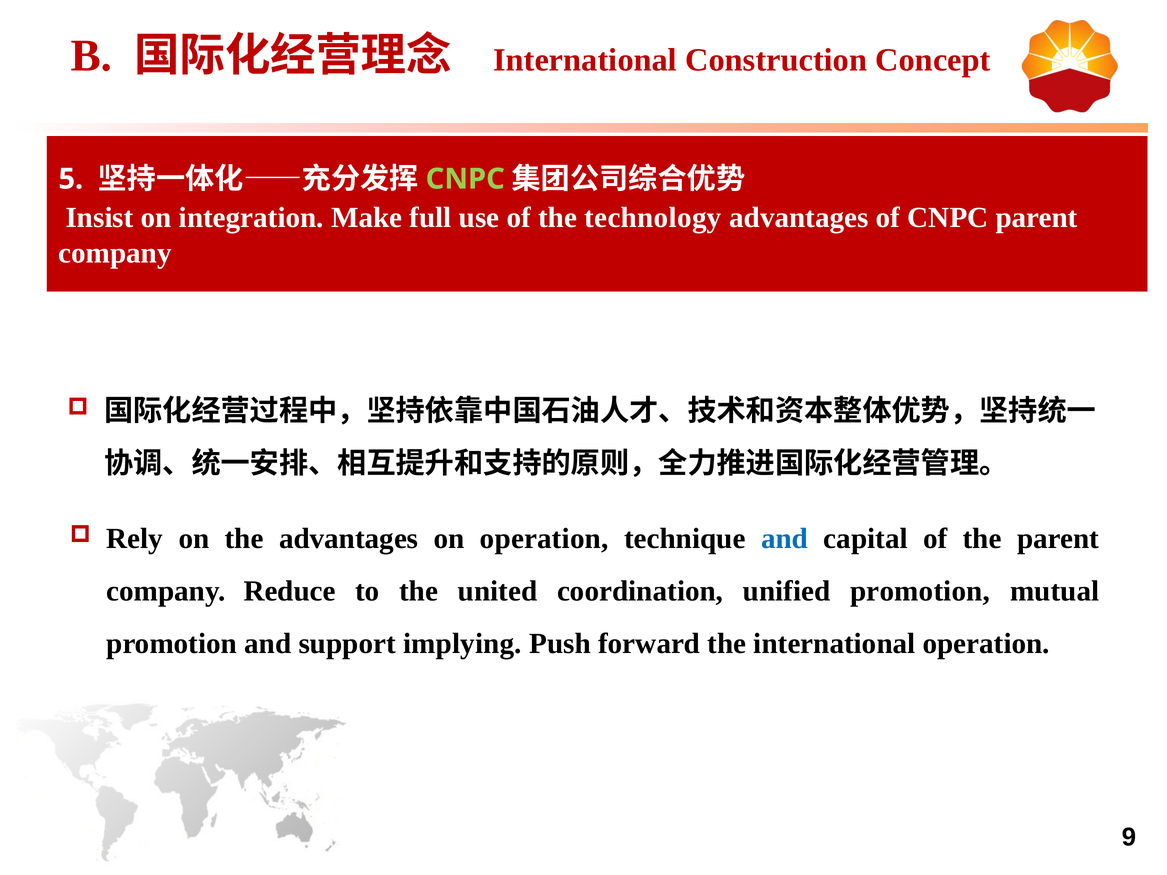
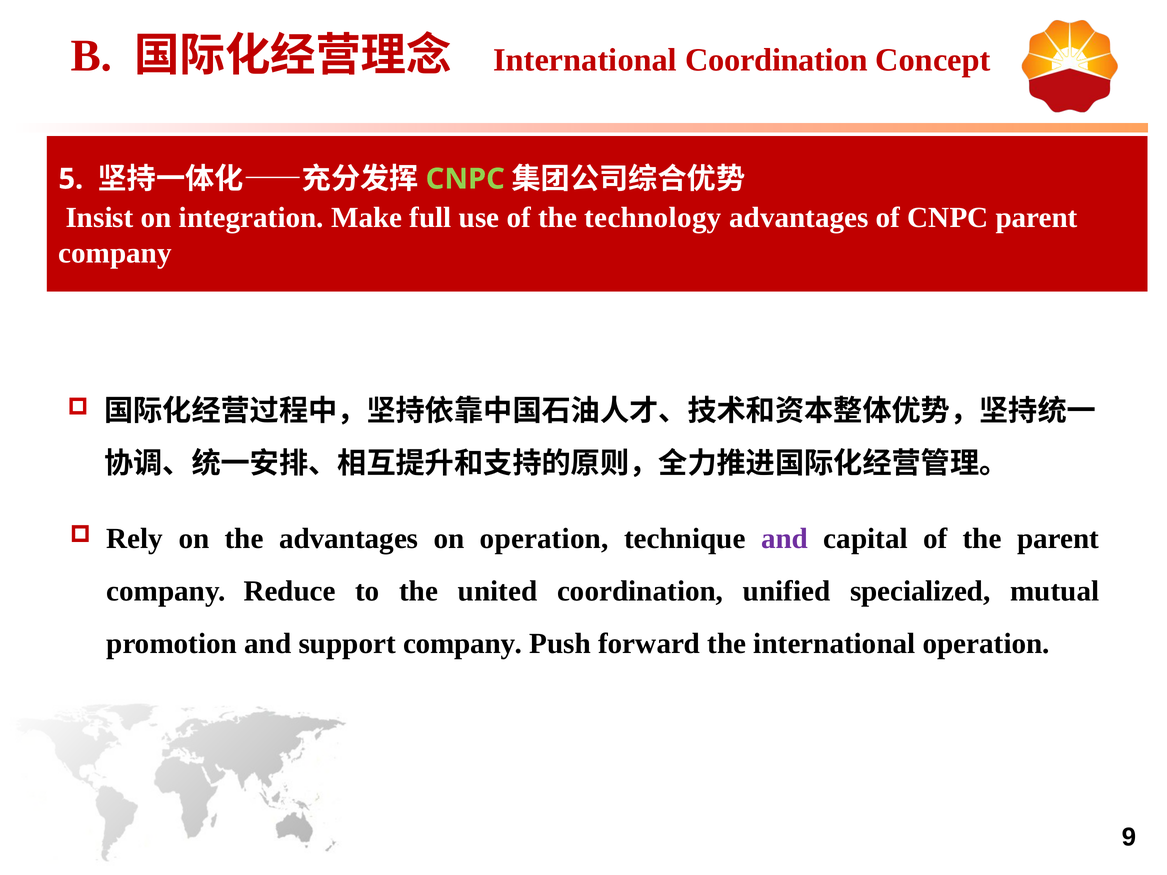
International Construction: Construction -> Coordination
and at (785, 539) colour: blue -> purple
unified promotion: promotion -> specialized
support implying: implying -> company
